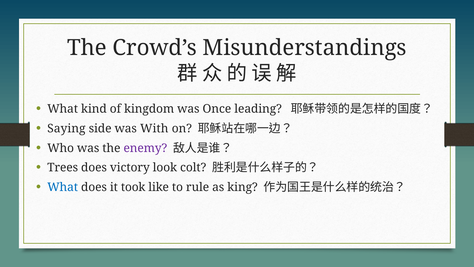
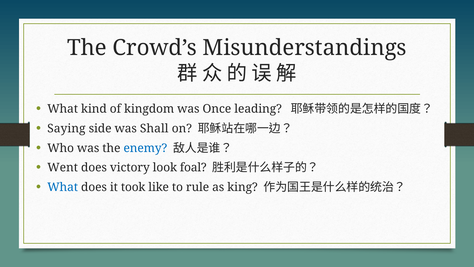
With: With -> Shall
enemy colour: purple -> blue
Trees: Trees -> Went
colt: colt -> foal
